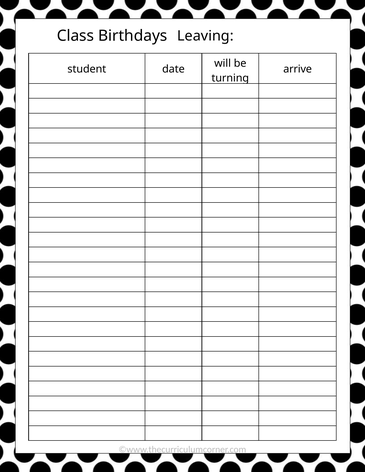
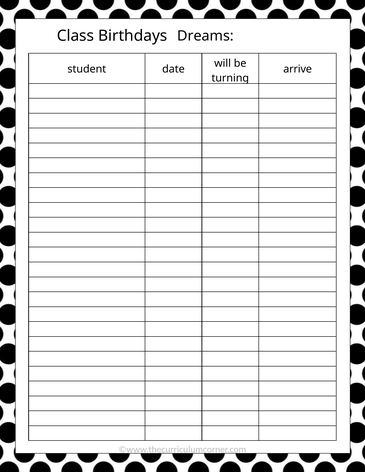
Leaving: Leaving -> Dreams
